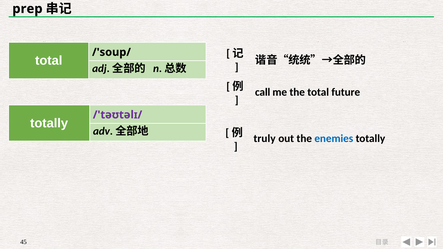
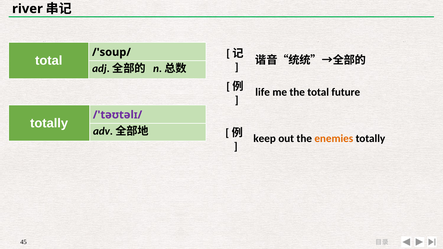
prep: prep -> river
call: call -> life
truly: truly -> keep
enemies colour: blue -> orange
